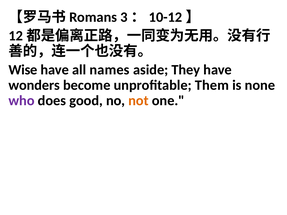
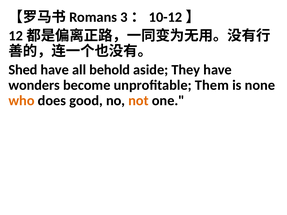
Wise: Wise -> Shed
names: names -> behold
who colour: purple -> orange
